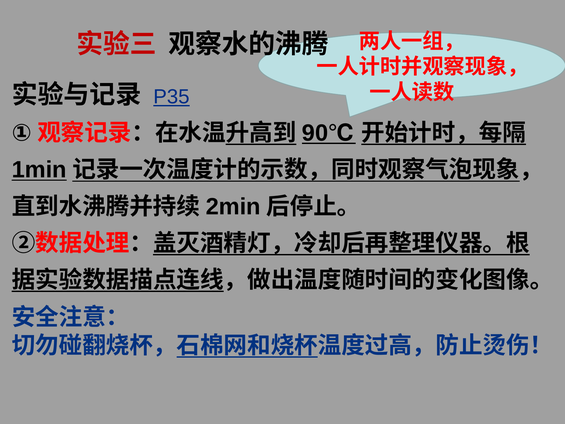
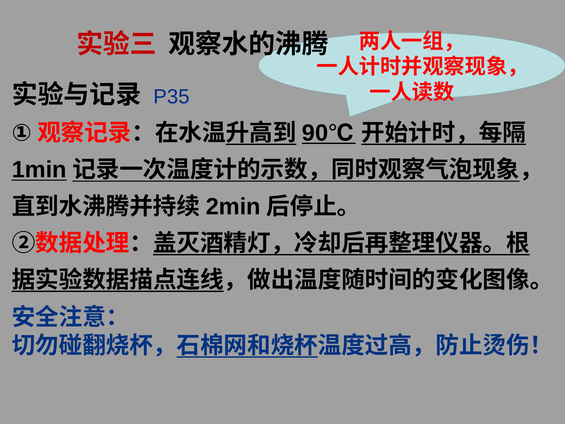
P35 underline: present -> none
